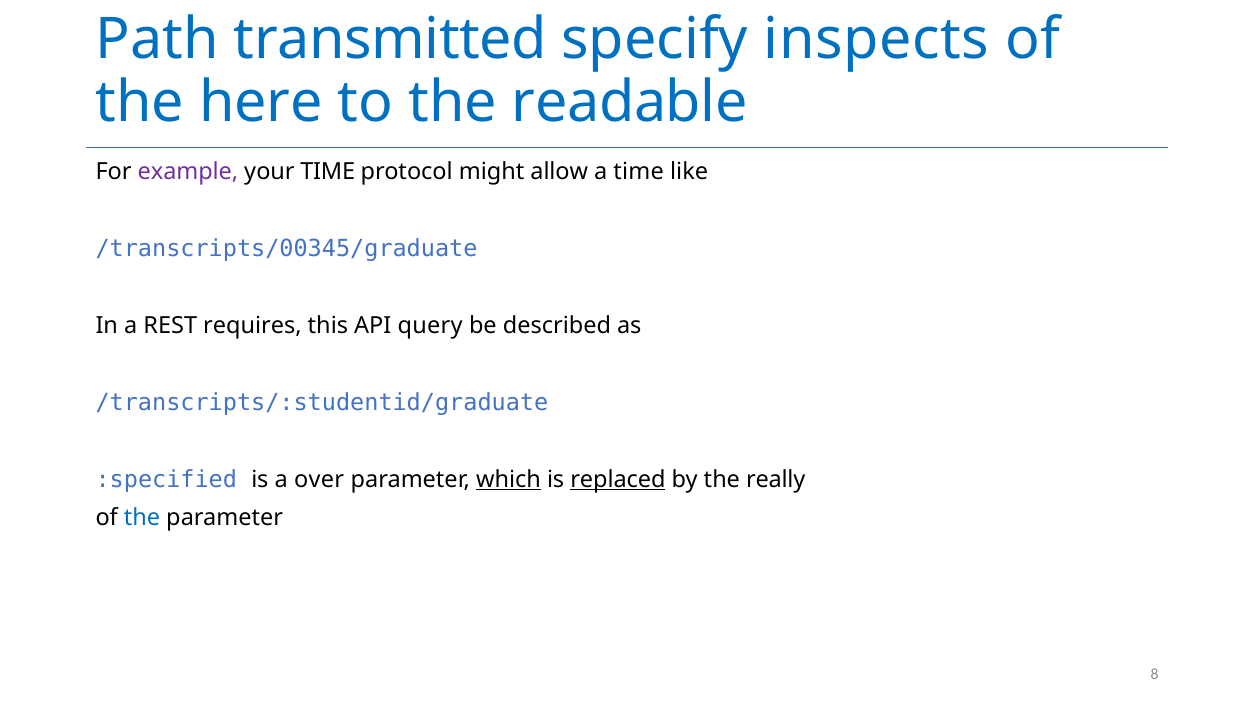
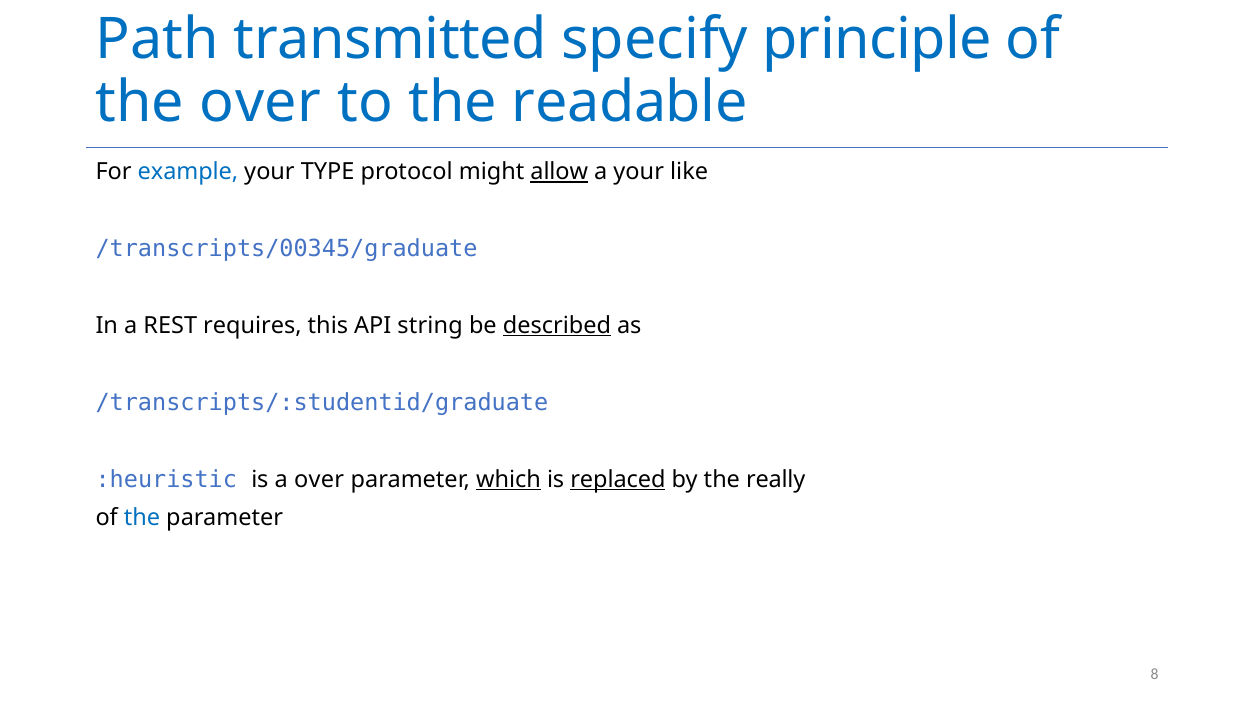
inspects: inspects -> principle
the here: here -> over
example colour: purple -> blue
your TIME: TIME -> TYPE
allow underline: none -> present
a time: time -> your
query: query -> string
described underline: none -> present
:specified: :specified -> :heuristic
